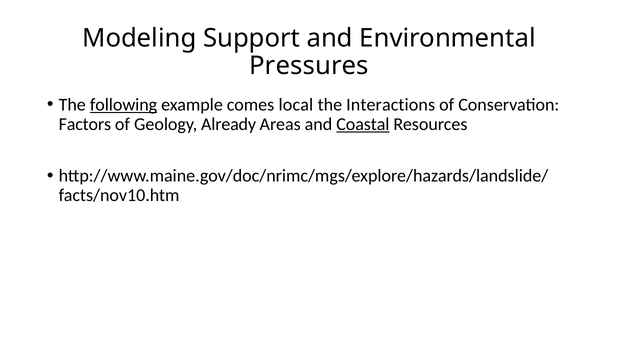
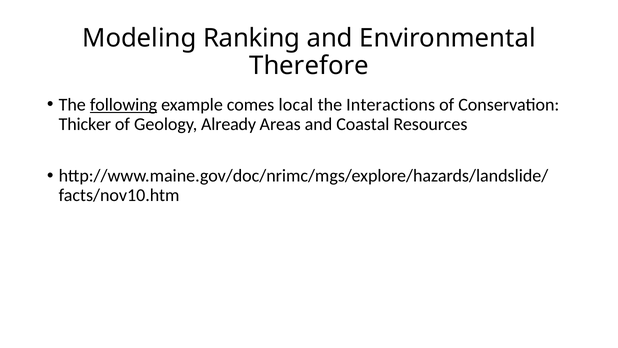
Support: Support -> Ranking
Pressures: Pressures -> Therefore
Factors: Factors -> Thicker
Coastal underline: present -> none
